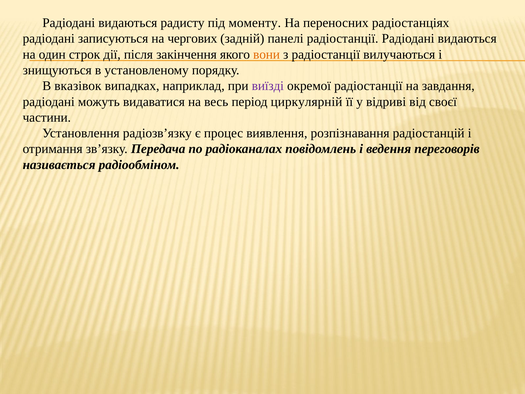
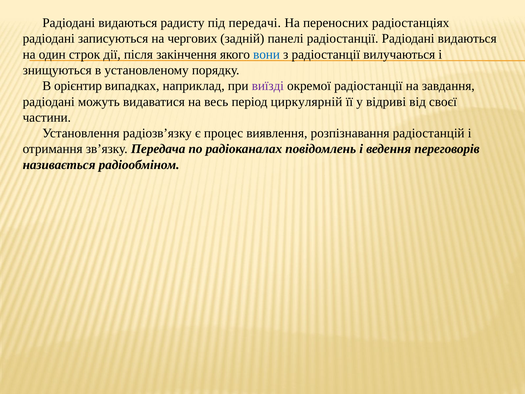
моменту: моменту -> передачі
вони colour: orange -> blue
вказівок: вказівок -> орієнтир
